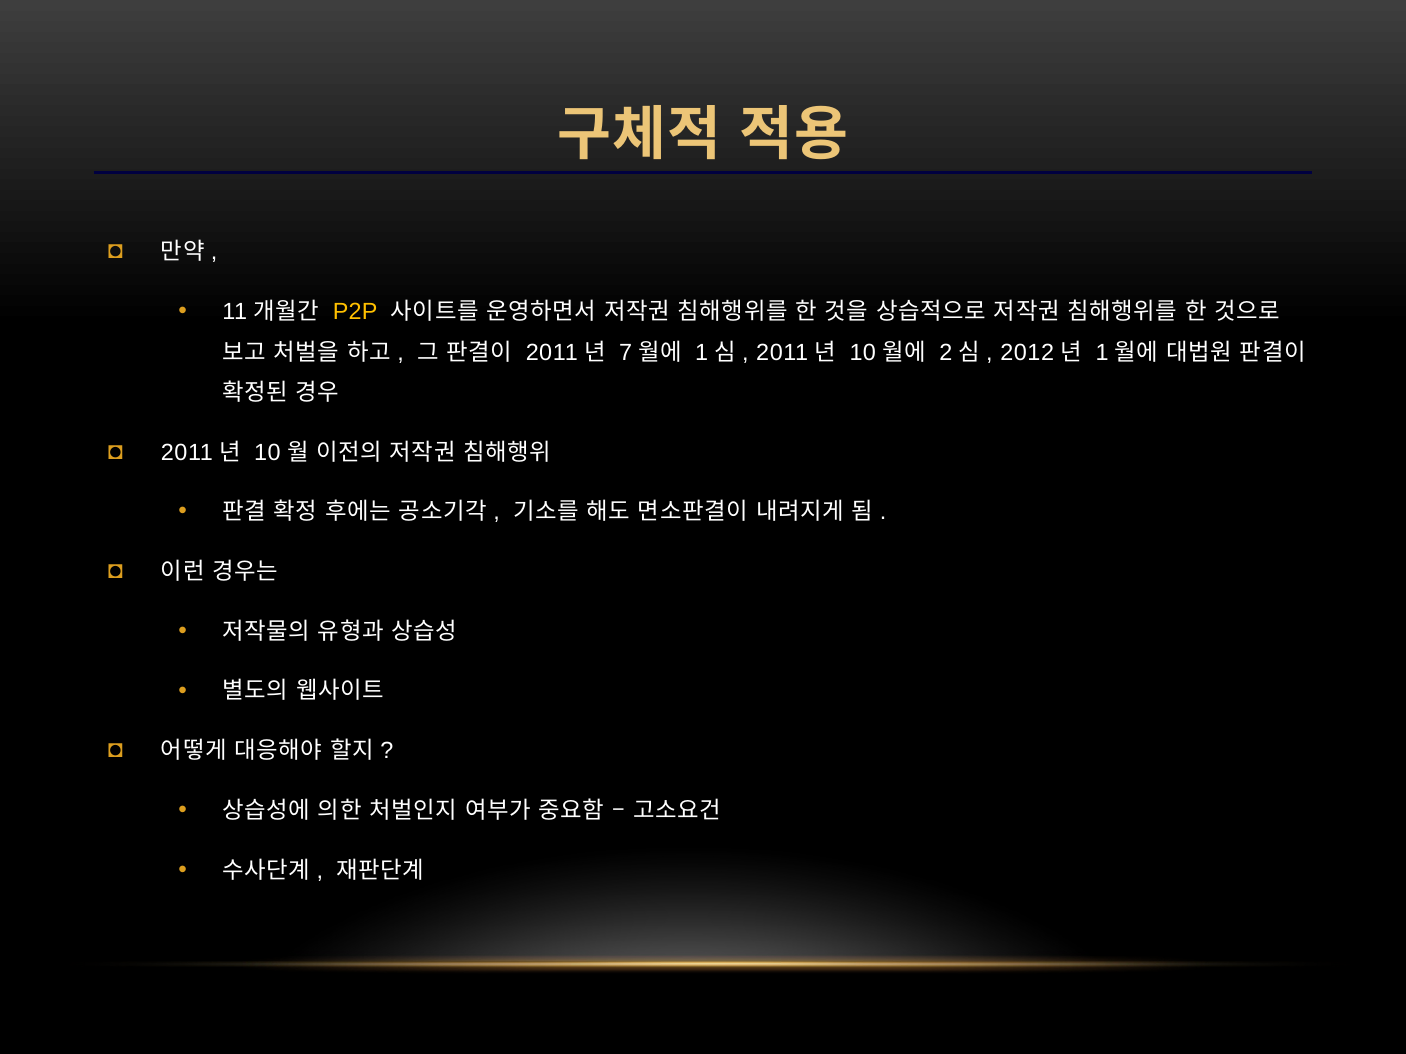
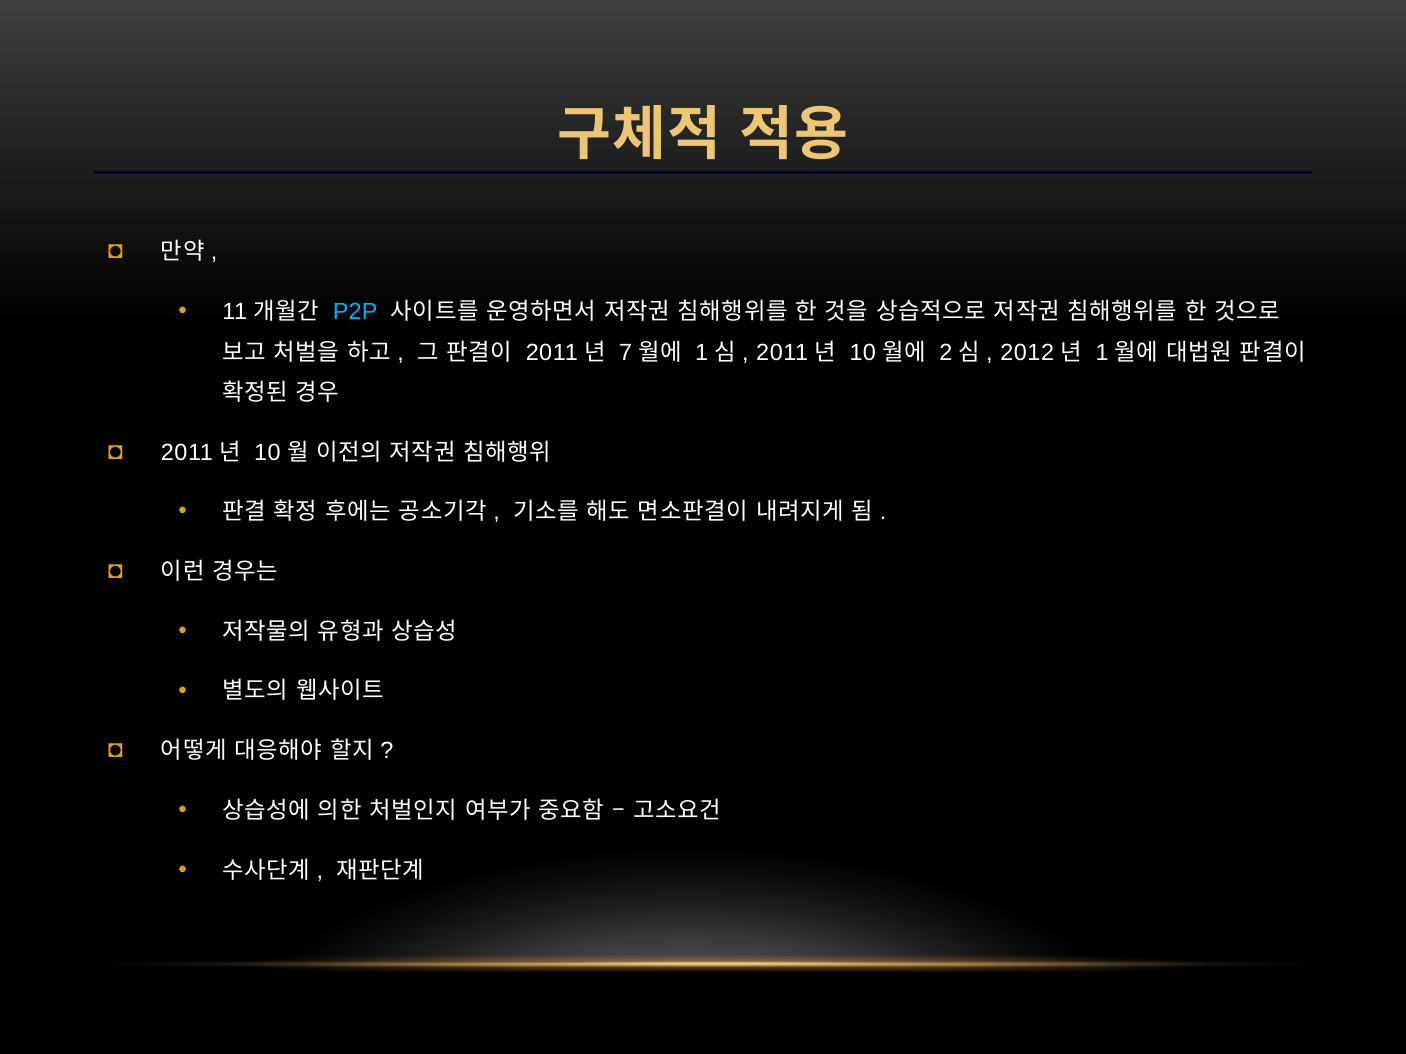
P2P colour: yellow -> light blue
